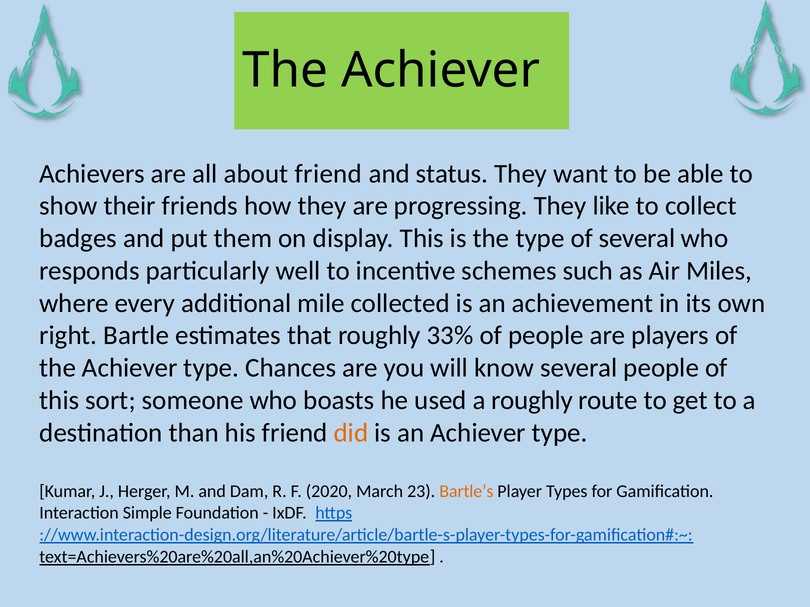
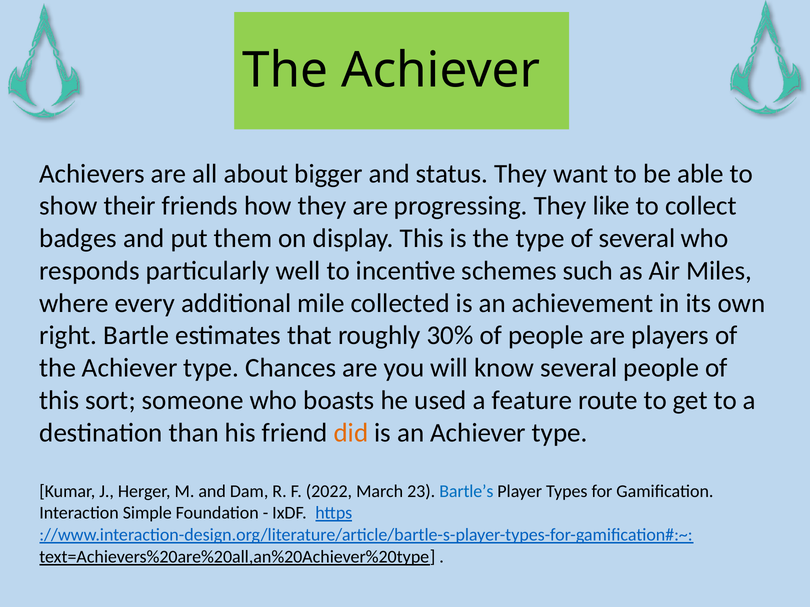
about friend: friend -> bigger
33%: 33% -> 30%
a roughly: roughly -> feature
2020: 2020 -> 2022
Bartle’s colour: orange -> blue
